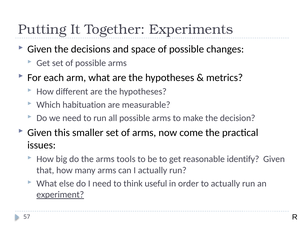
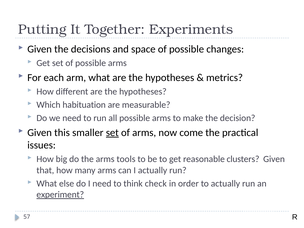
set at (112, 133) underline: none -> present
identify: identify -> clusters
useful: useful -> check
